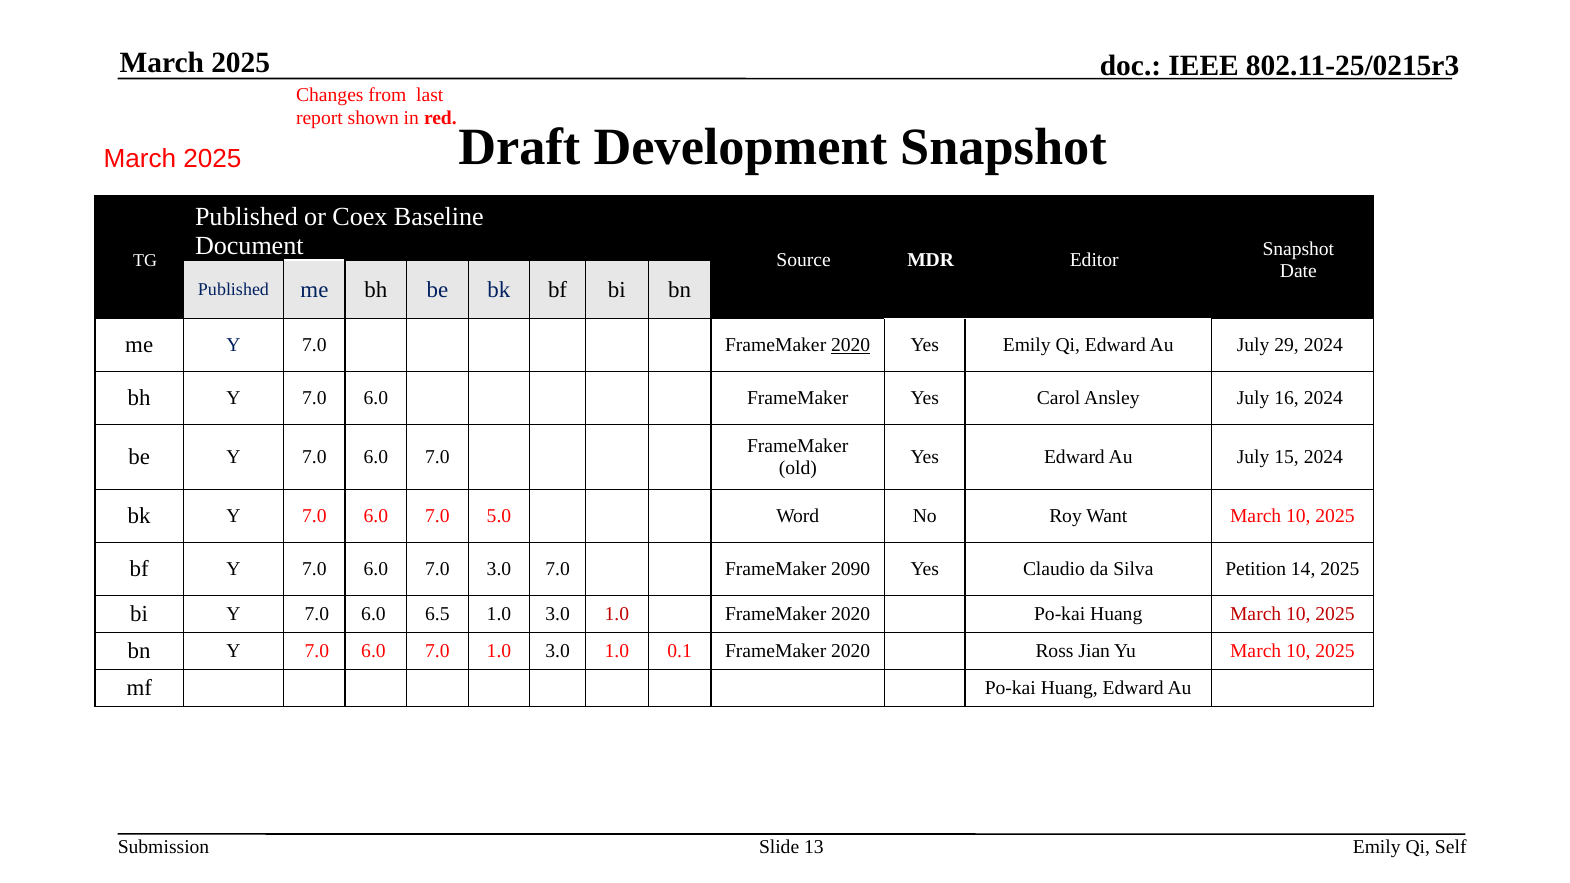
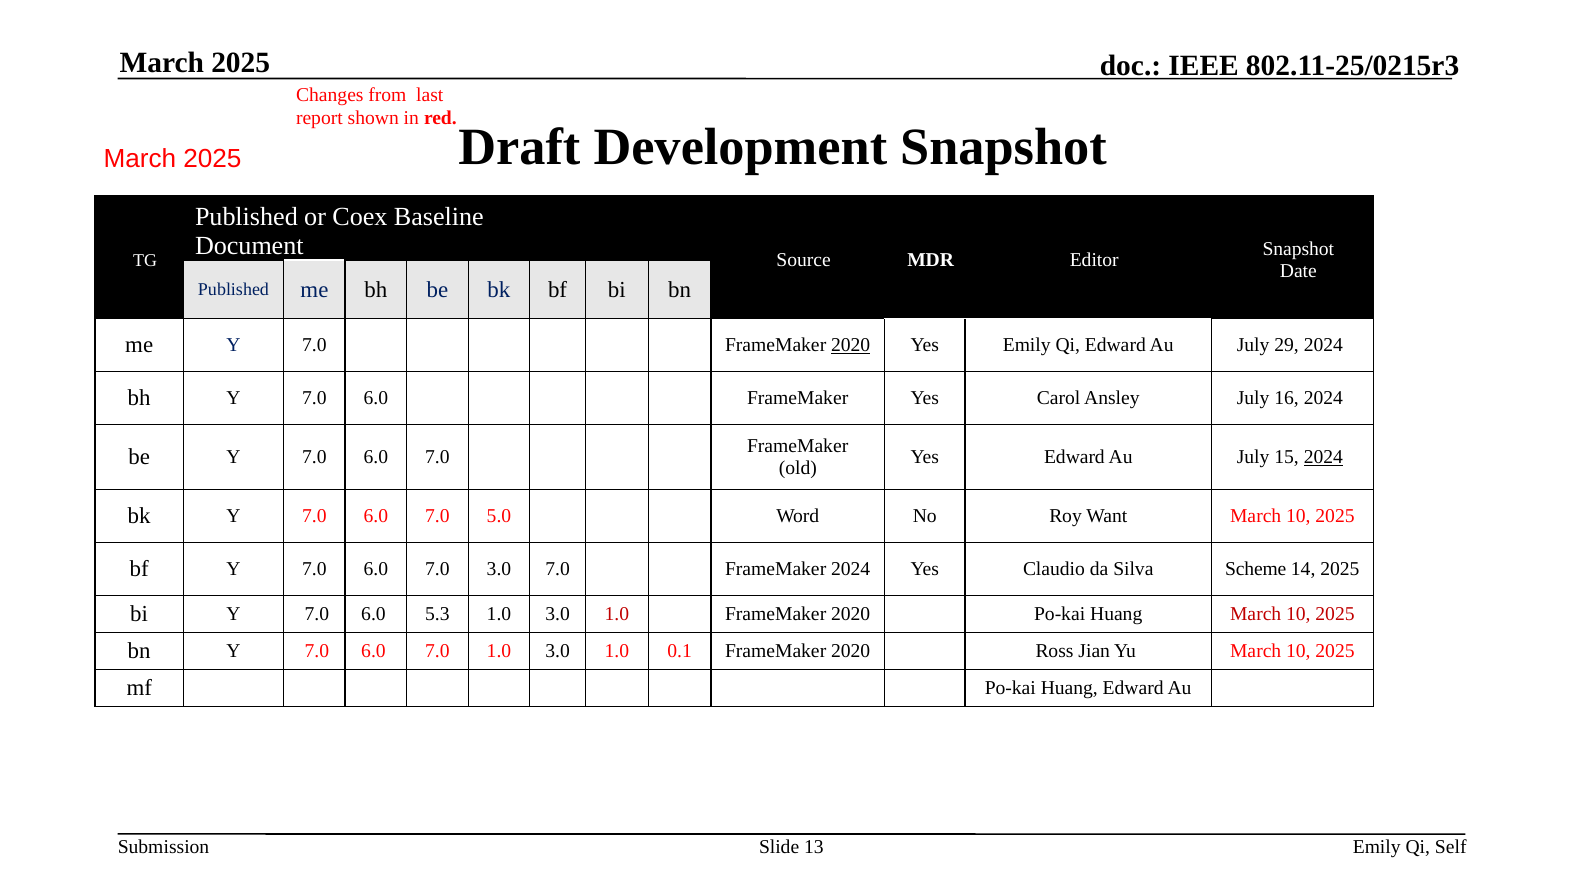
2024 at (1323, 457) underline: none -> present
FrameMaker 2090: 2090 -> 2024
Petition: Petition -> Scheme
6.5: 6.5 -> 5.3
